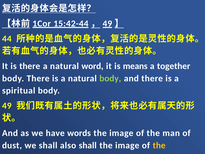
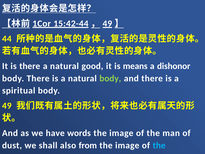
word: word -> good
together: together -> dishonor
also shall: shall -> from
the at (159, 145) colour: yellow -> light blue
